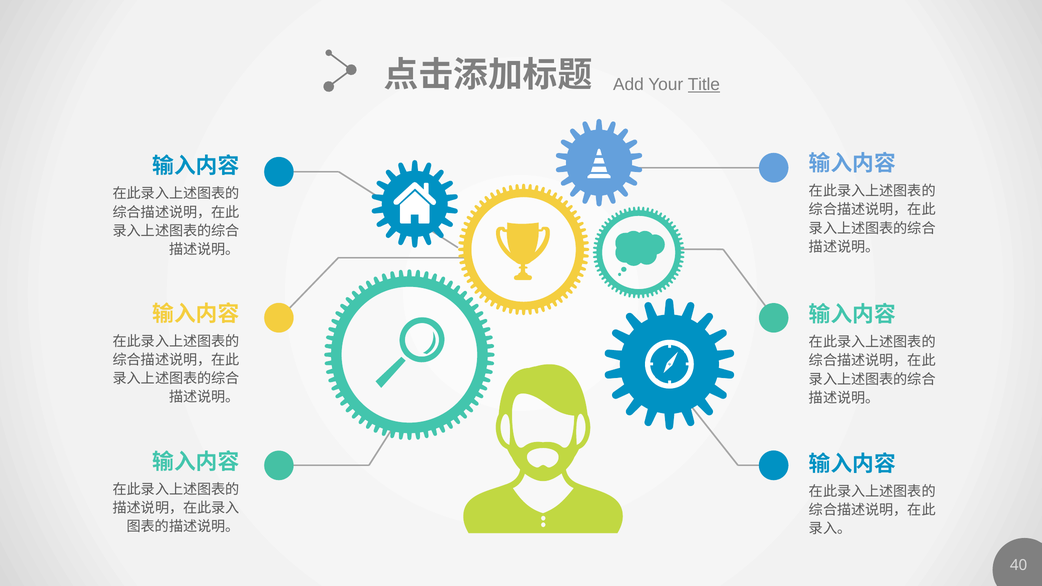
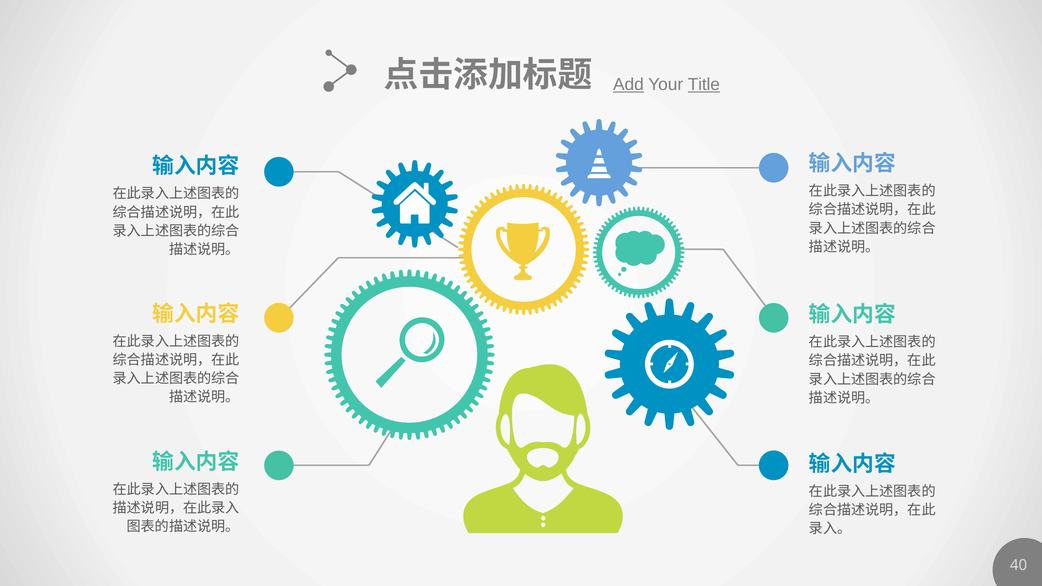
Add underline: none -> present
